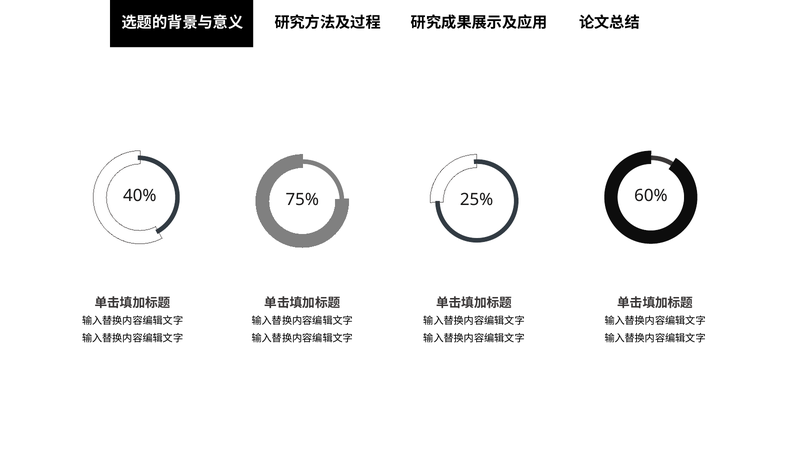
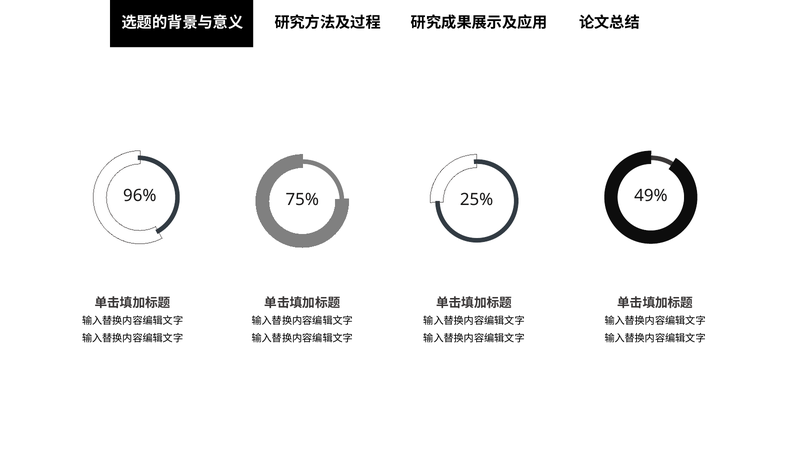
40%: 40% -> 96%
60%: 60% -> 49%
